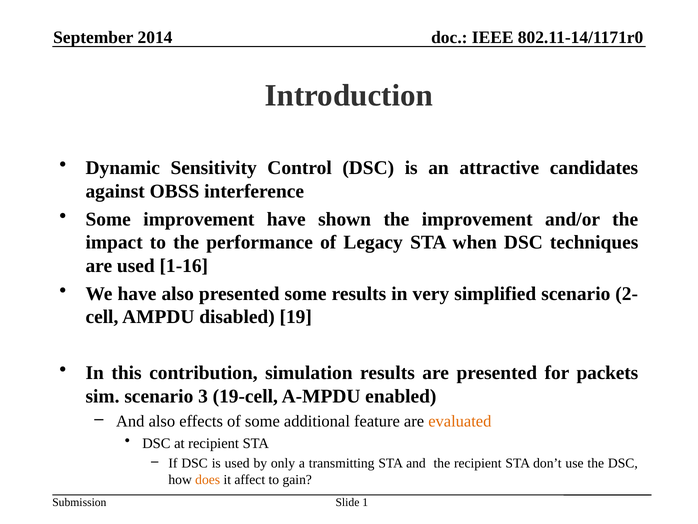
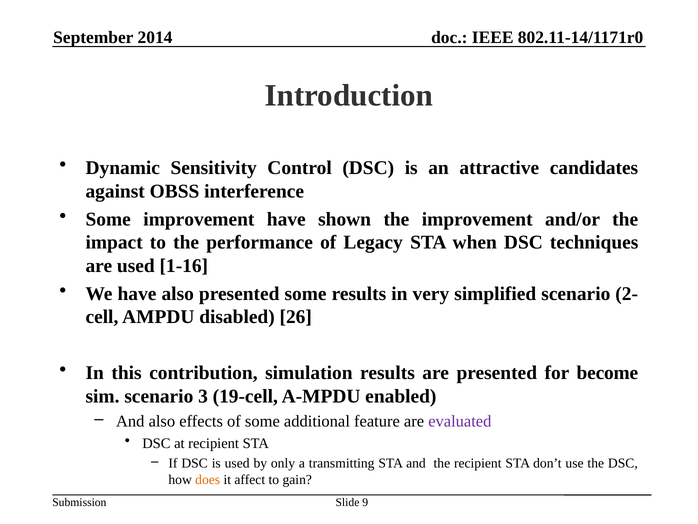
19: 19 -> 26
packets: packets -> become
evaluated colour: orange -> purple
1: 1 -> 9
